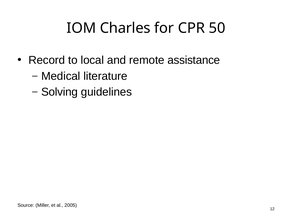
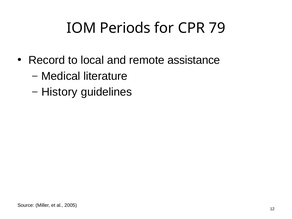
Charles: Charles -> Periods
50: 50 -> 79
Solving: Solving -> History
